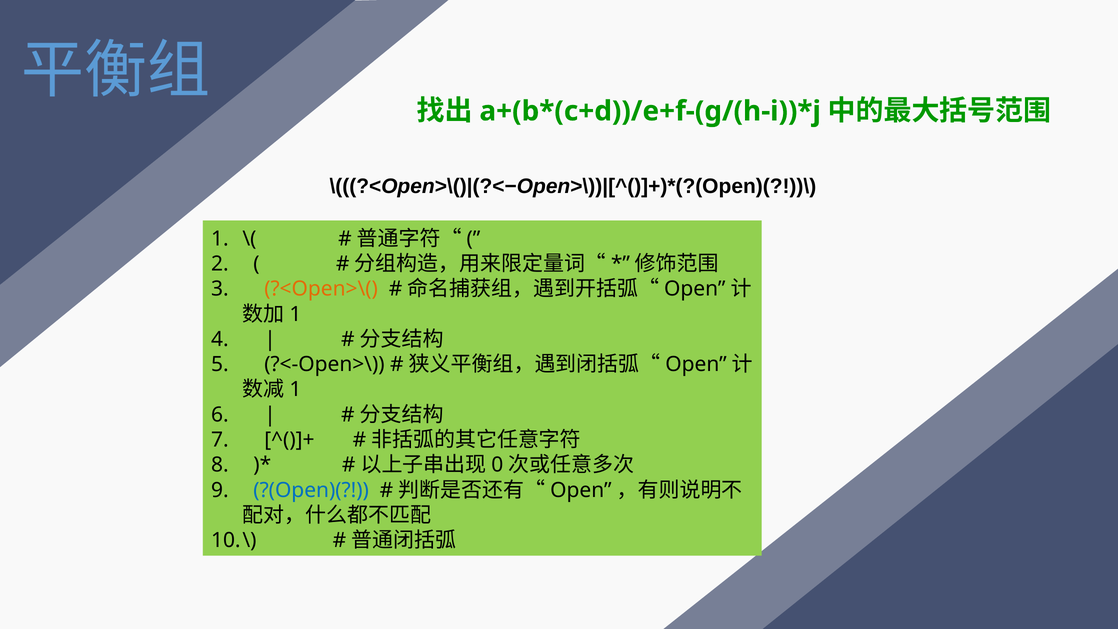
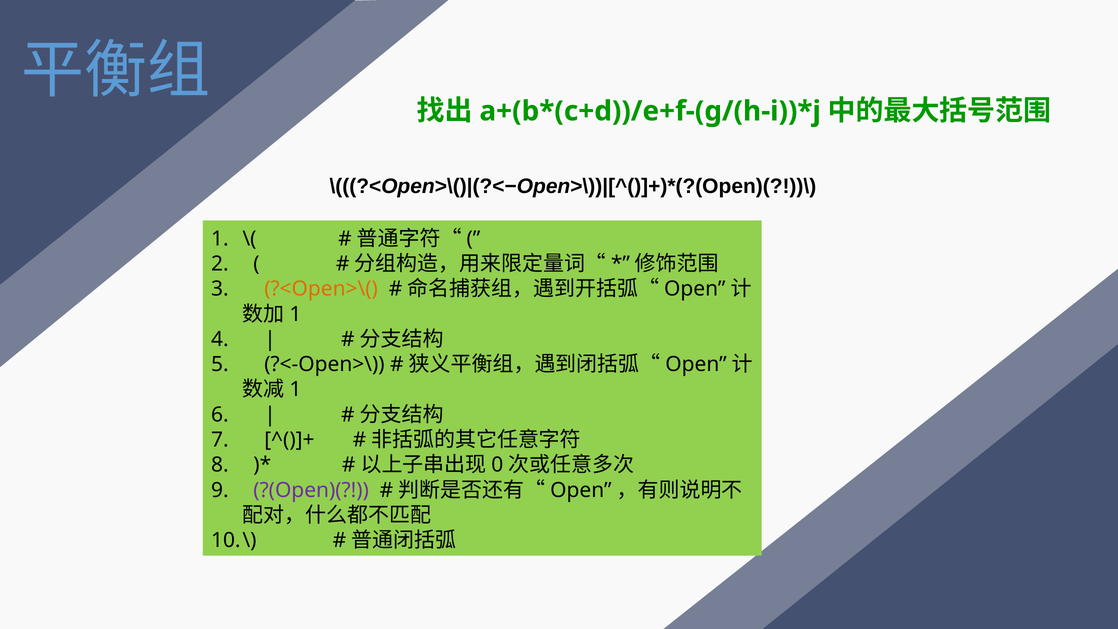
?(Open)( colour: blue -> purple
